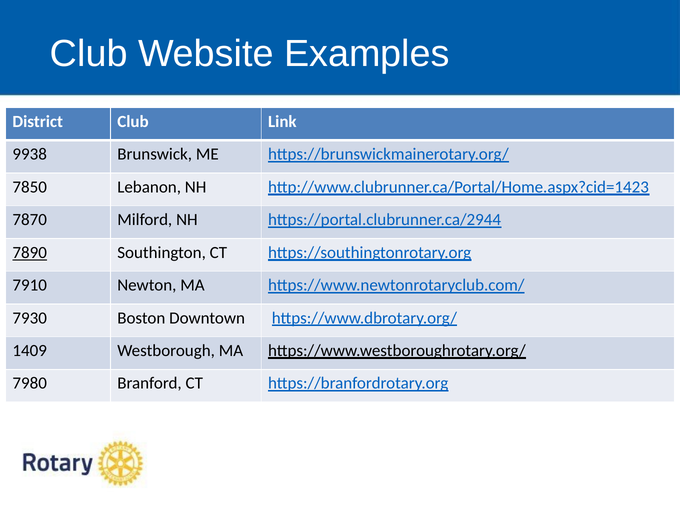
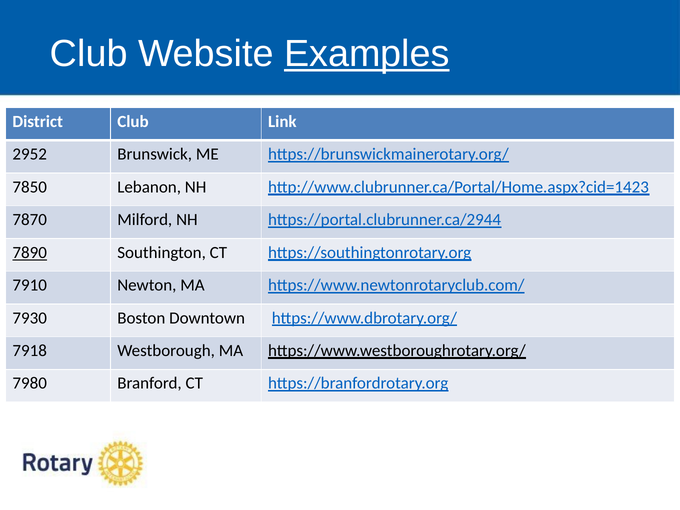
Examples underline: none -> present
9938: 9938 -> 2952
1409: 1409 -> 7918
